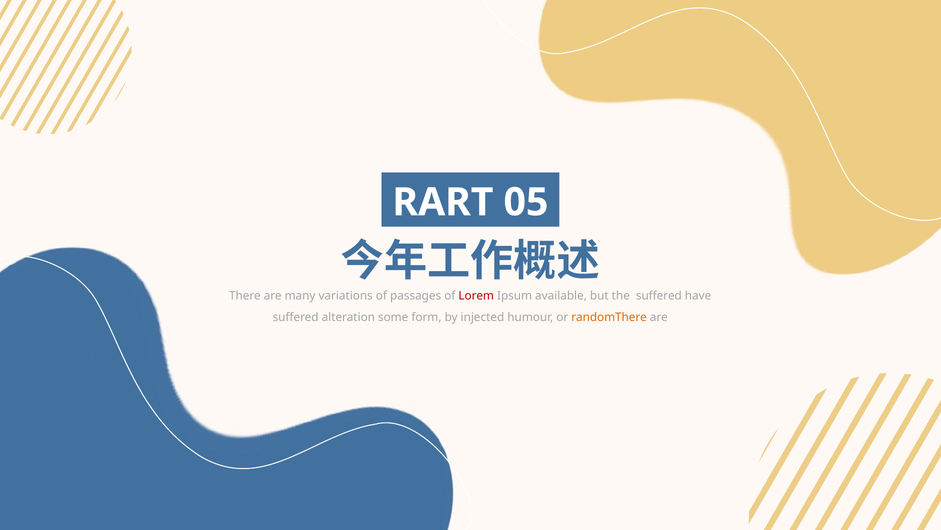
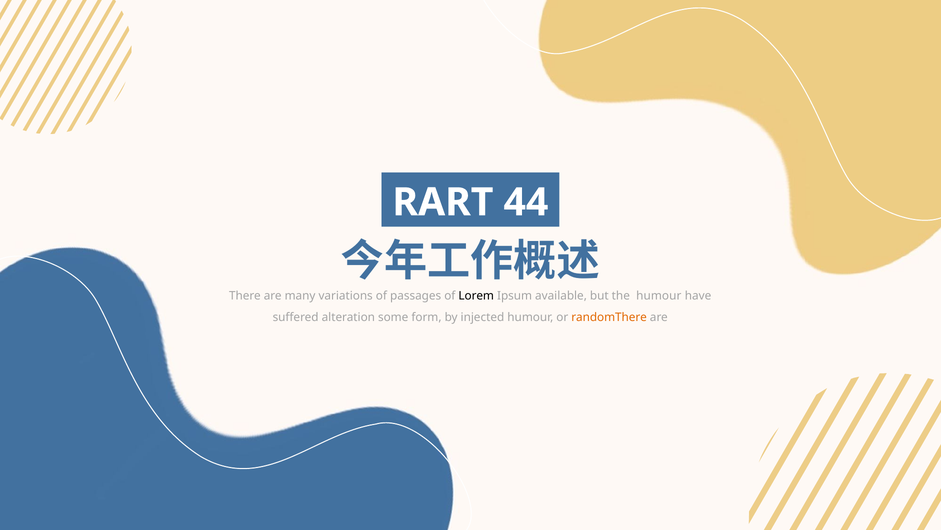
05: 05 -> 44
Lorem colour: red -> black
the suffered: suffered -> humour
